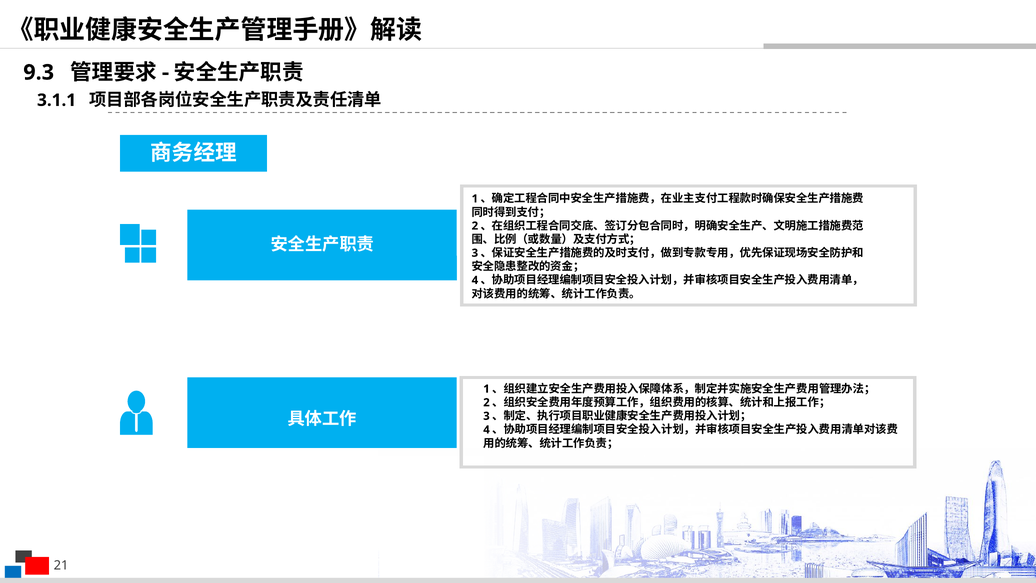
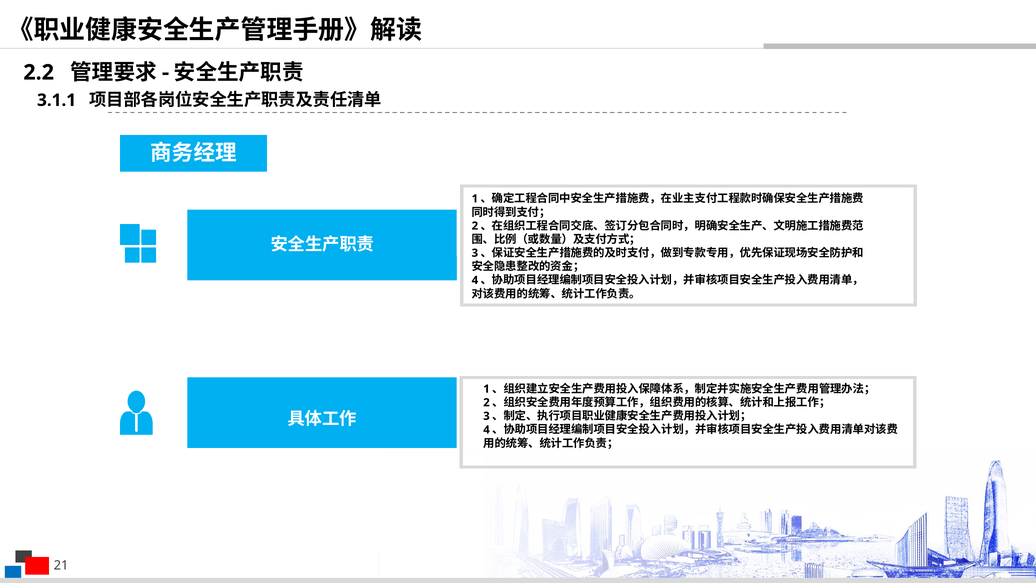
9.3: 9.3 -> 2.2
